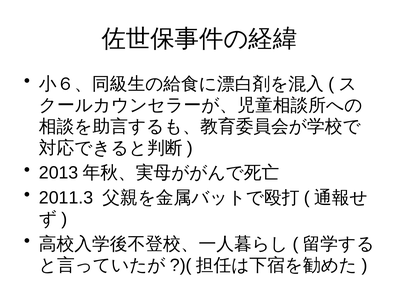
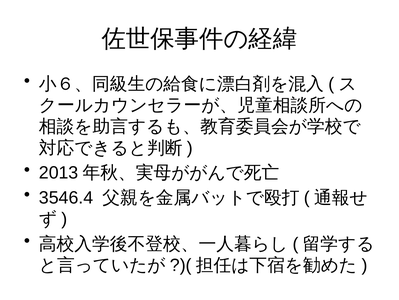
2011.3: 2011.3 -> 3546.4
